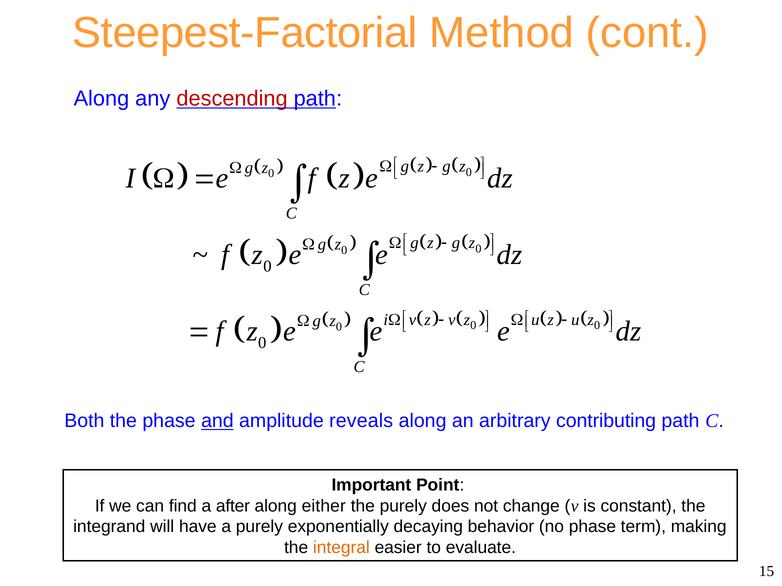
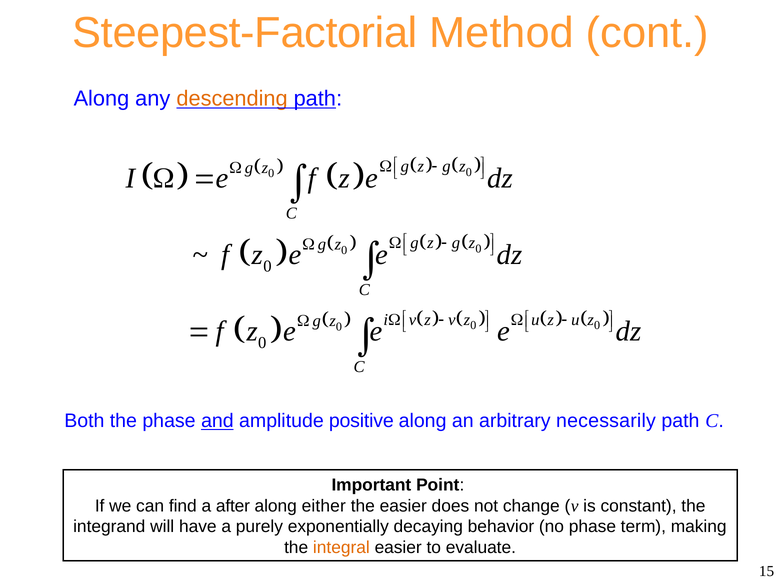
descending colour: red -> orange
reveals: reveals -> positive
contributing: contributing -> necessarily
the purely: purely -> easier
